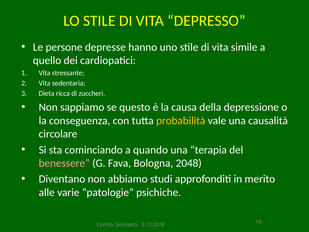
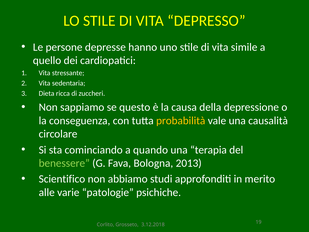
benessere colour: pink -> light green
2048: 2048 -> 2013
Diventano: Diventano -> Scientifico
